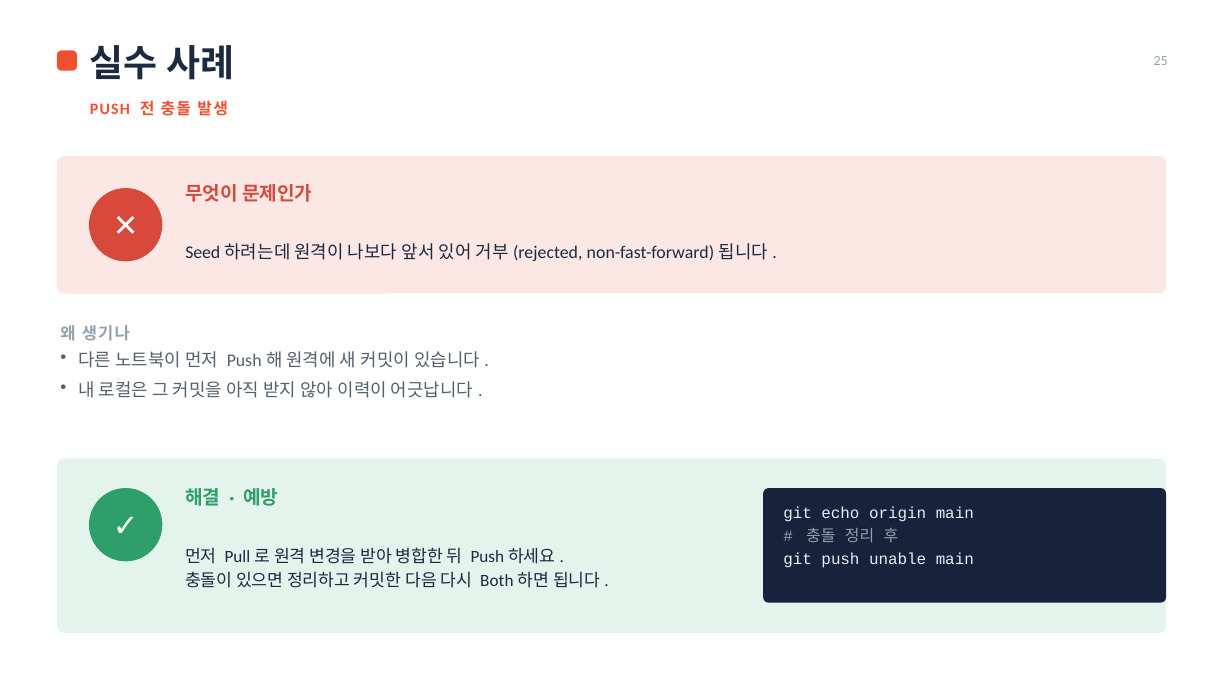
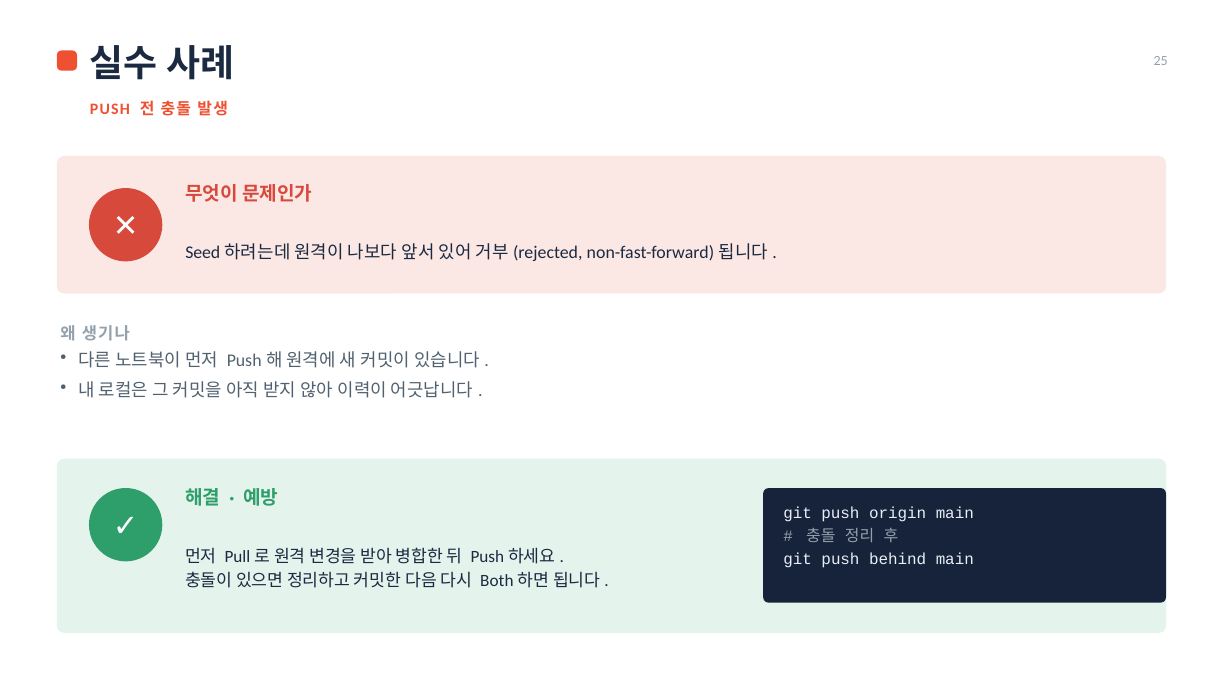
echo at (840, 513): echo -> push
unable: unable -> behind
